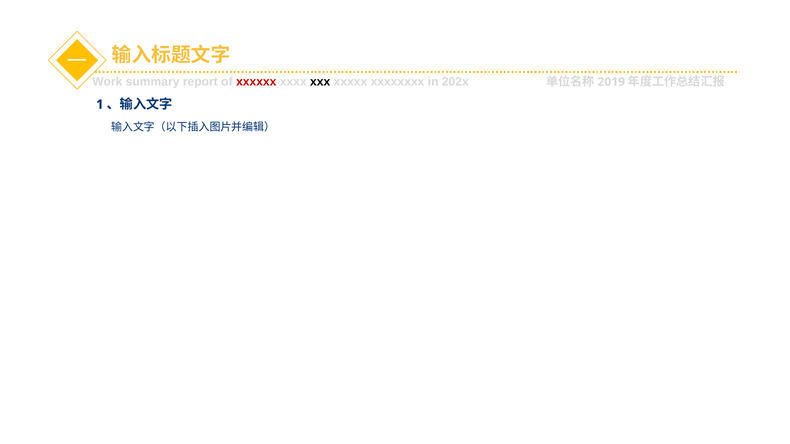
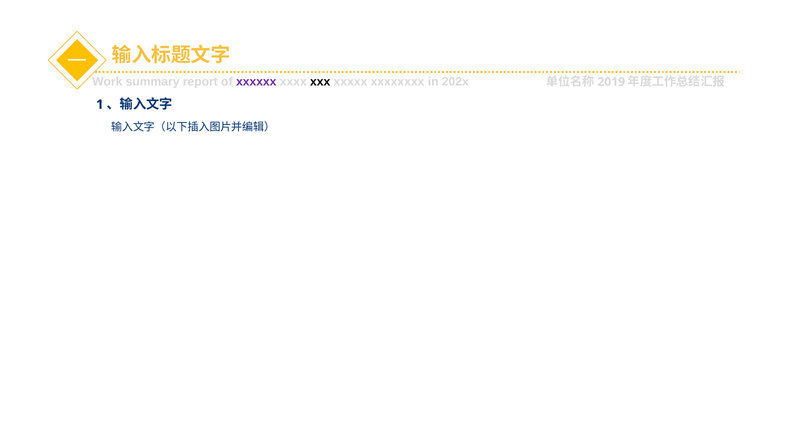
xxxxxx colour: red -> purple
